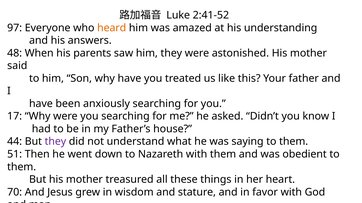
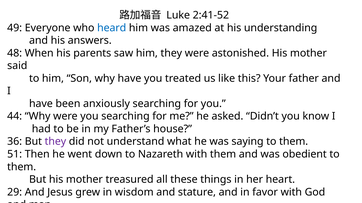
97: 97 -> 49
heard colour: orange -> blue
17: 17 -> 44
44: 44 -> 36
70: 70 -> 29
